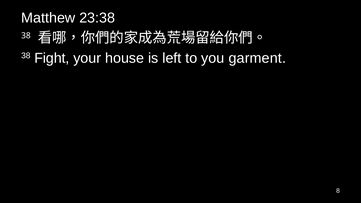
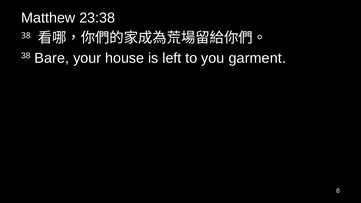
Fight: Fight -> Bare
